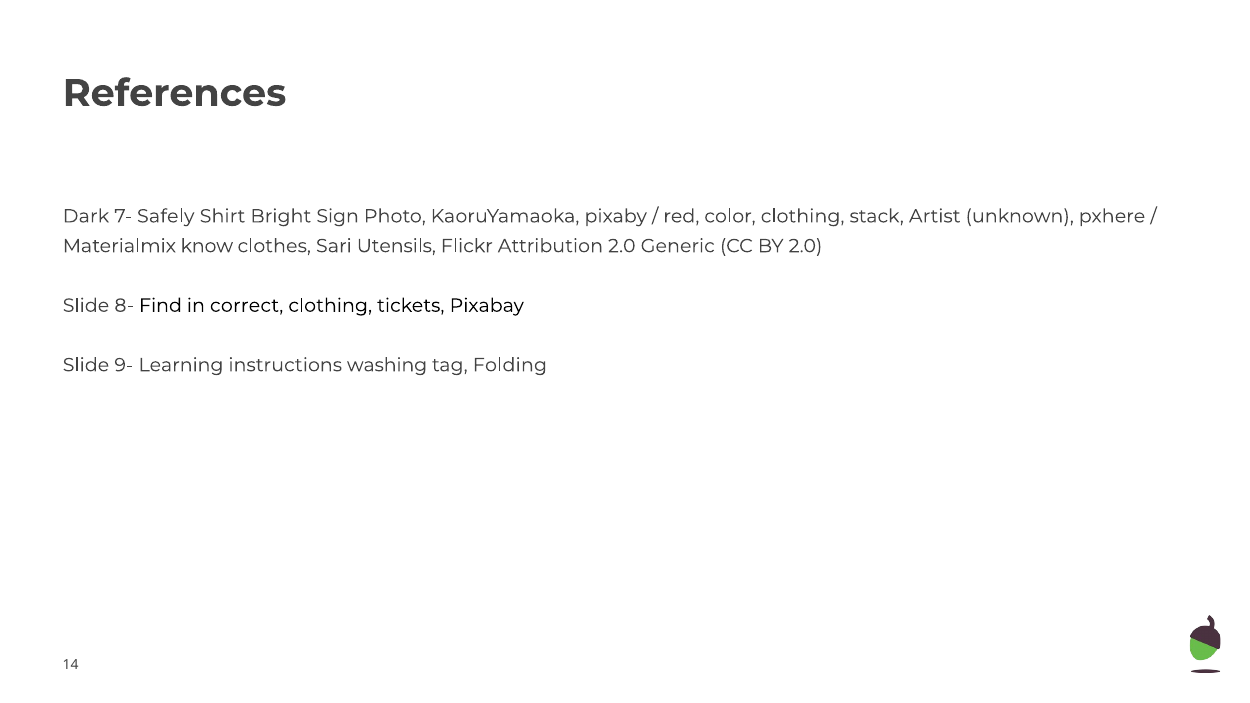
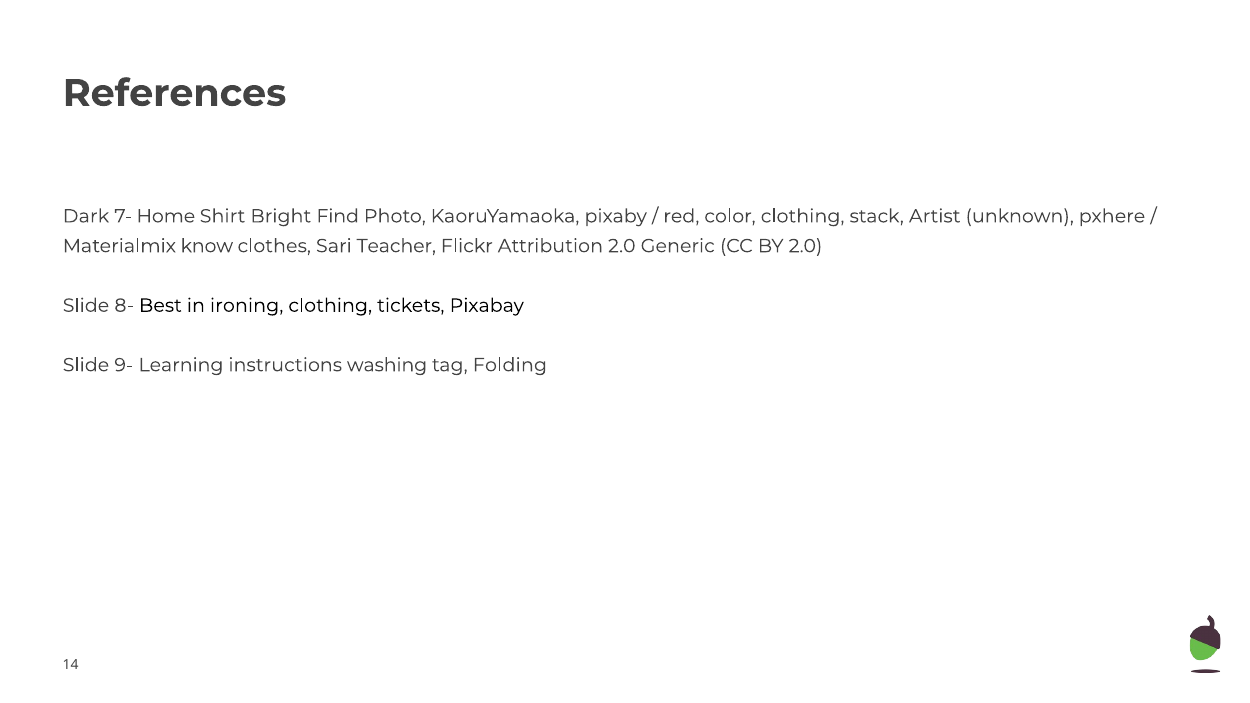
Safely: Safely -> Home
Sign: Sign -> Find
Utensils: Utensils -> Teacher
Find: Find -> Best
correct: correct -> ironing
